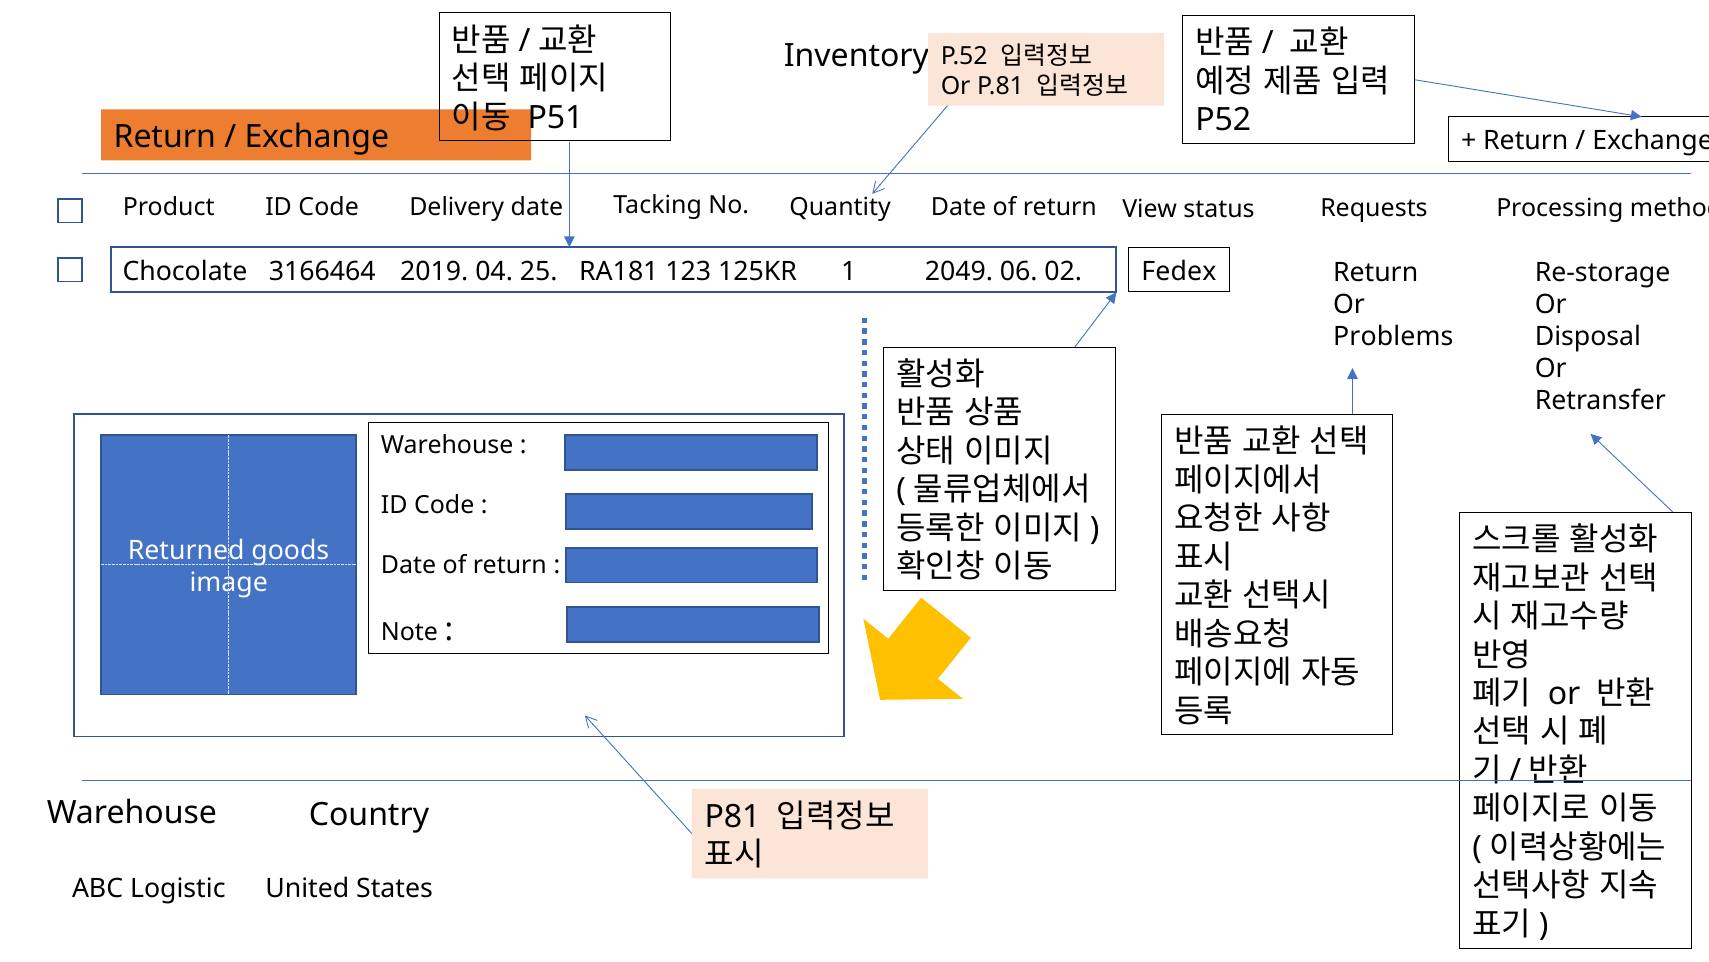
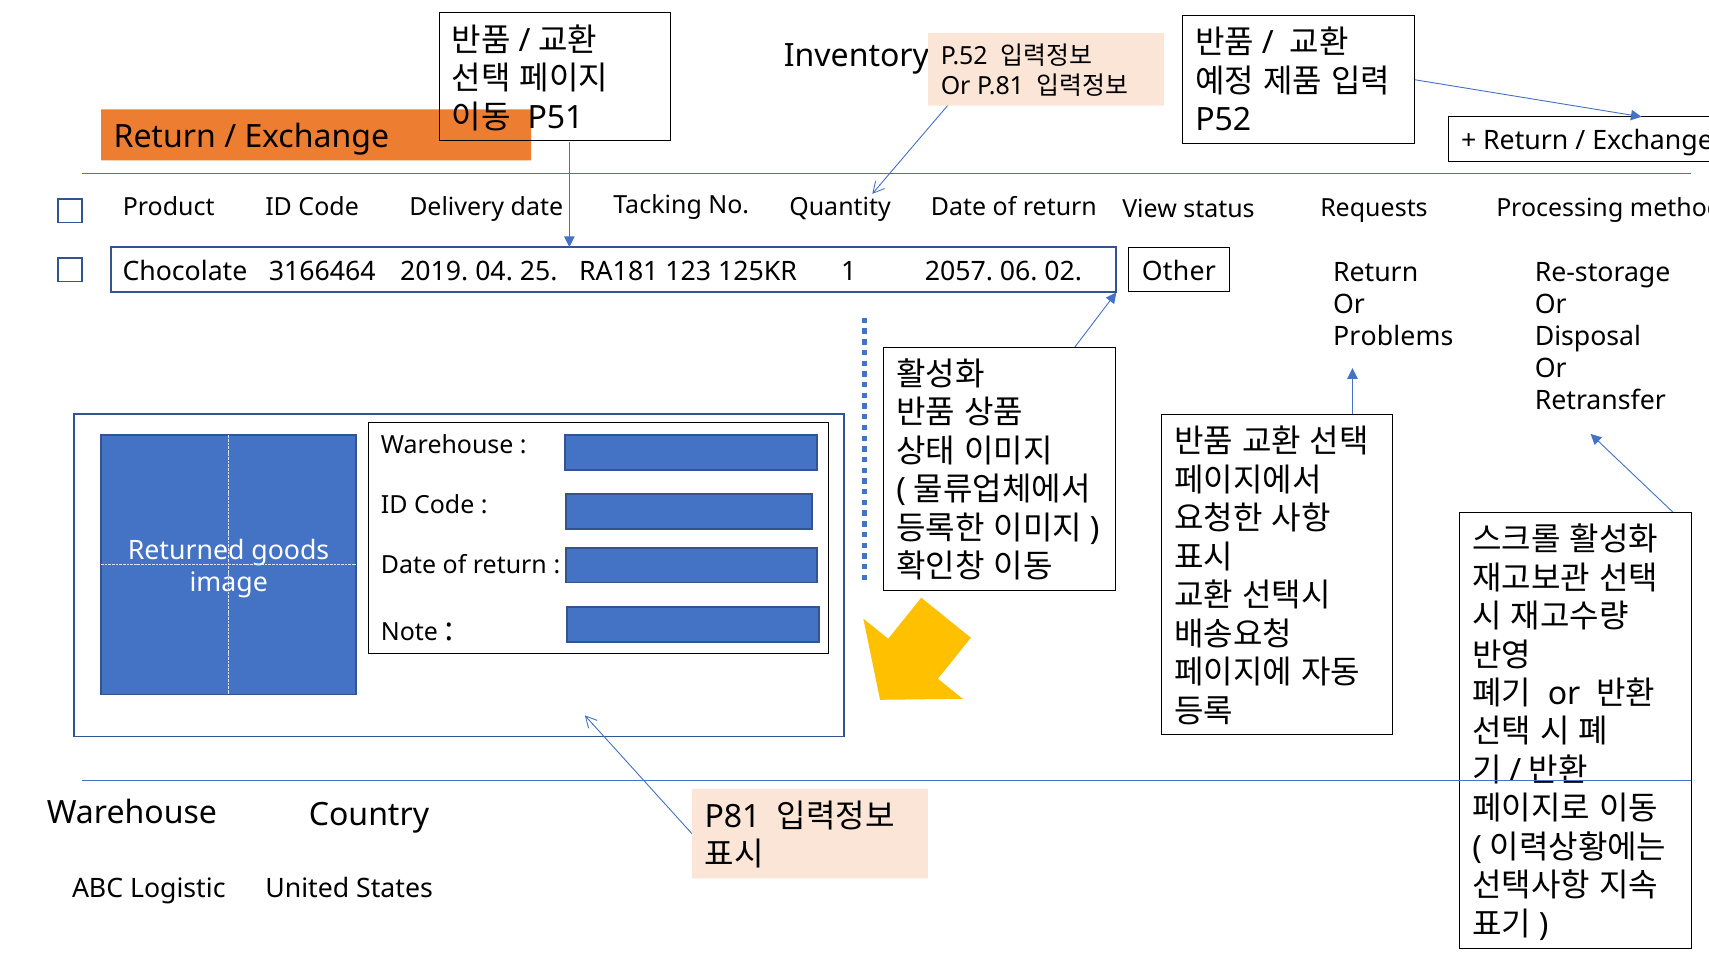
2049: 2049 -> 2057
Fedex: Fedex -> Other
